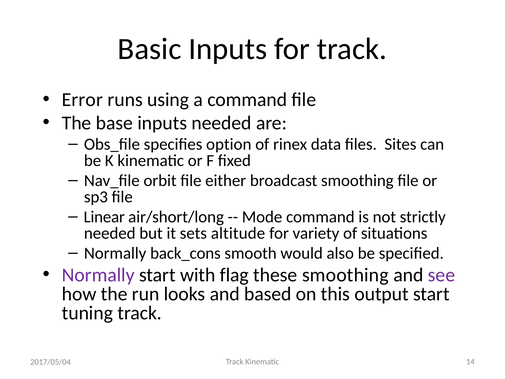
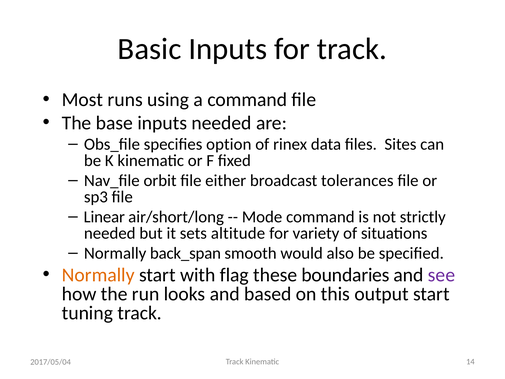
Error: Error -> Most
broadcast smoothing: smoothing -> tolerances
back_cons: back_cons -> back_span
Normally at (98, 275) colour: purple -> orange
these smoothing: smoothing -> boundaries
